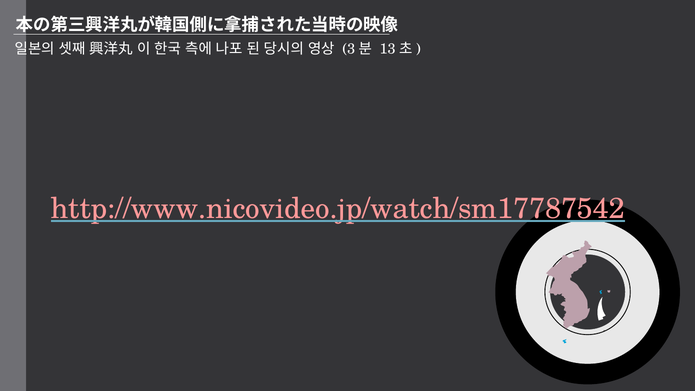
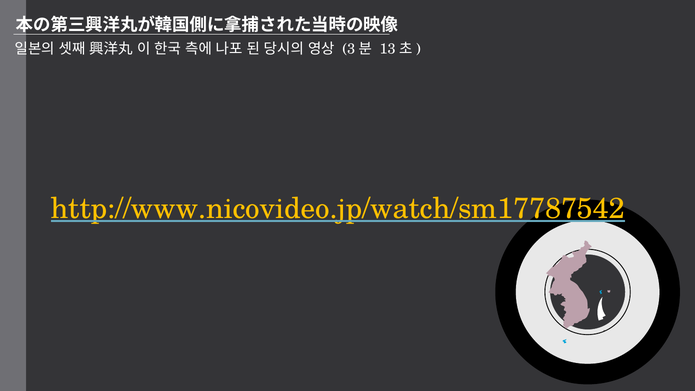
http://www.nicovideo.jp/watch/sm17787542 colour: pink -> yellow
